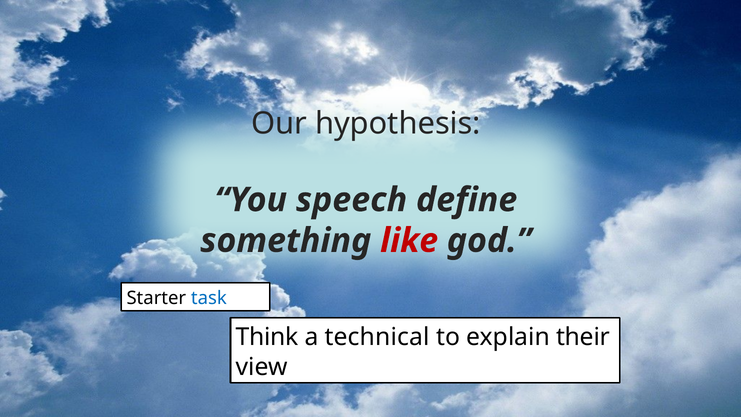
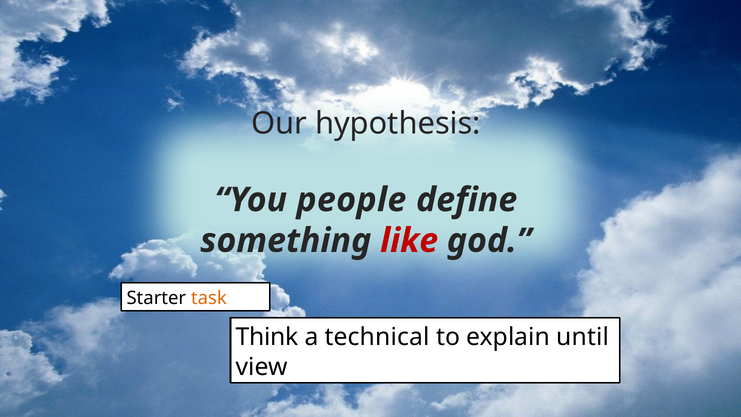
speech: speech -> people
task colour: blue -> orange
their: their -> until
